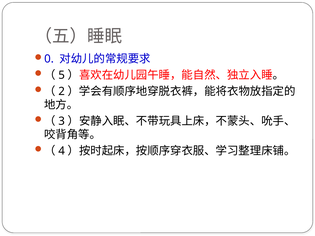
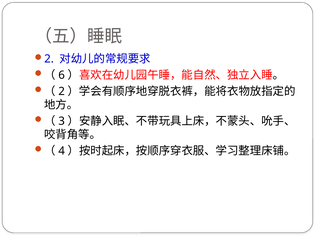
0 at (49, 59): 0 -> 2
5: 5 -> 6
